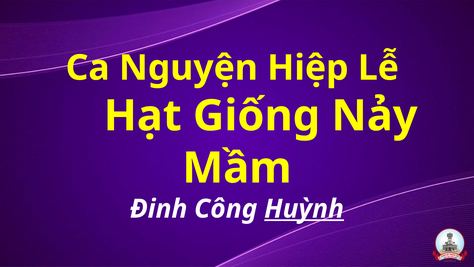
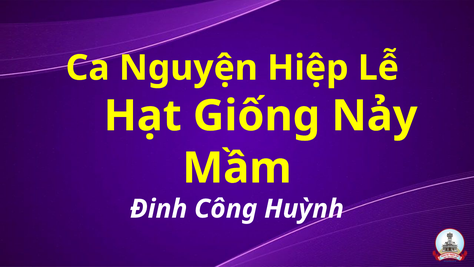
Huỳnh underline: present -> none
